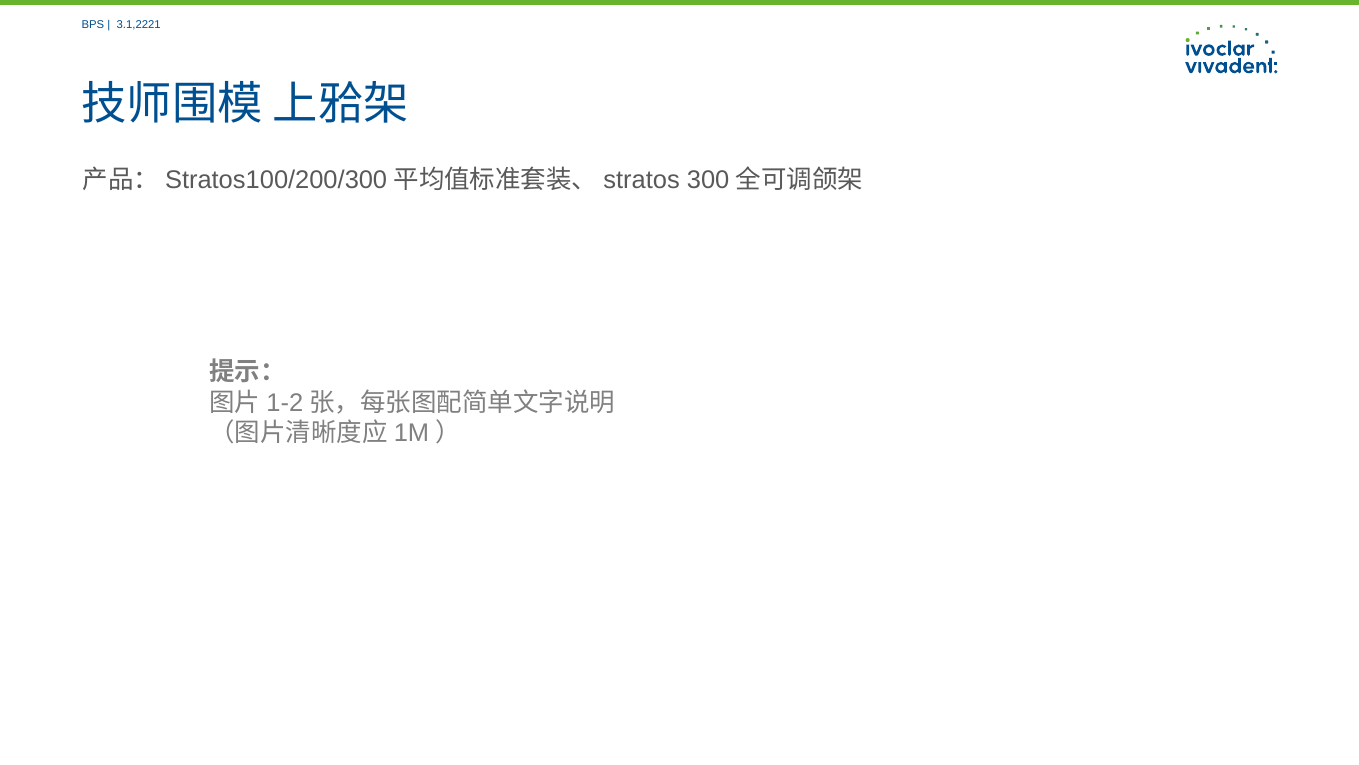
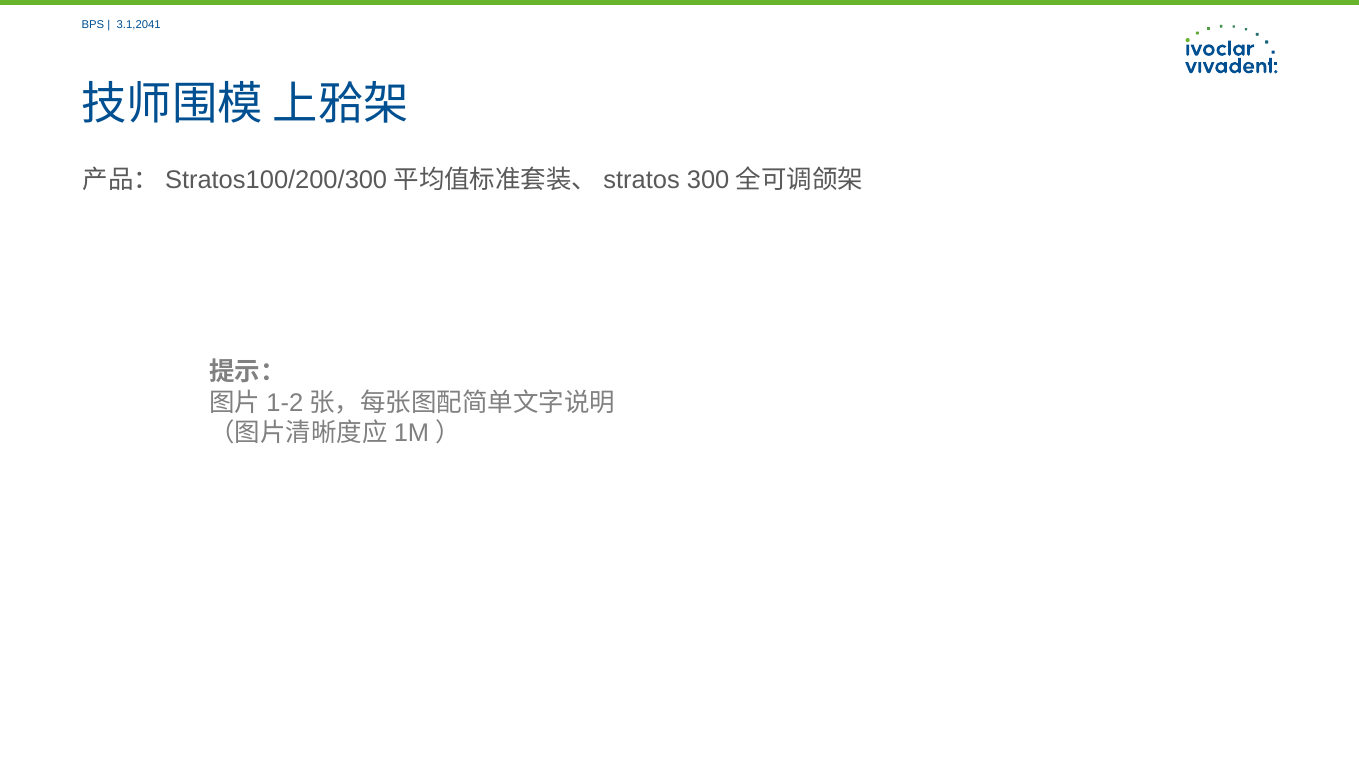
3.1,2221: 3.1,2221 -> 3.1,2041
